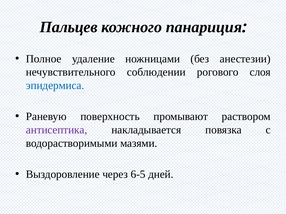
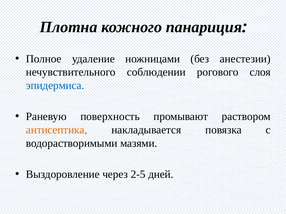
Пальцев: Пальцев -> Плотна
антисептика colour: purple -> orange
6-5: 6-5 -> 2-5
